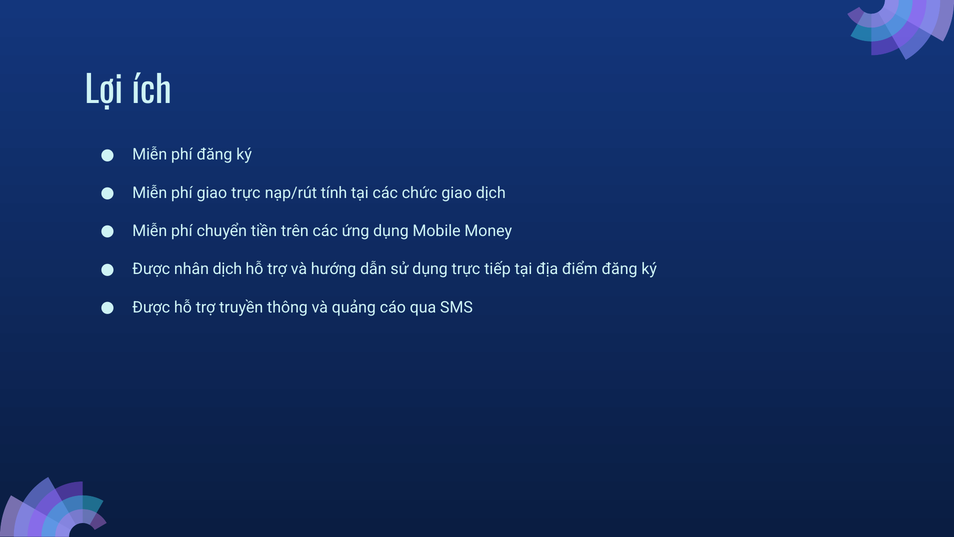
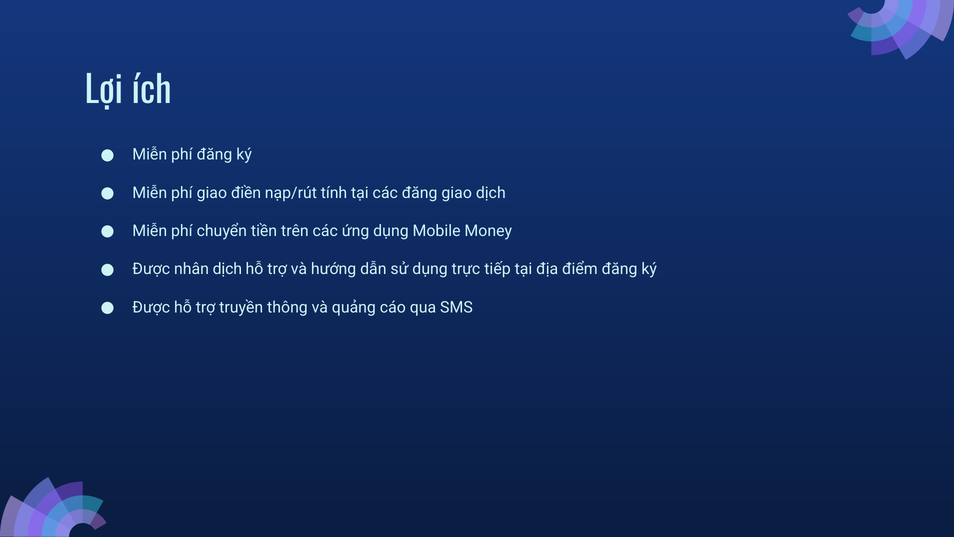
giao trực: trực -> điền
các chức: chức -> đăng
